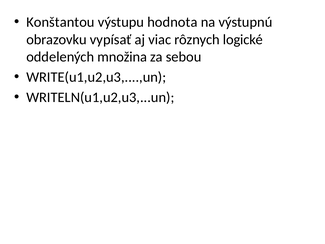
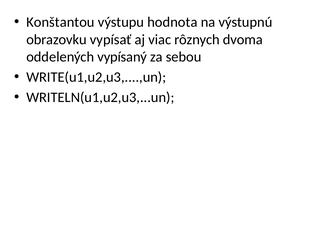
logické: logické -> dvoma
množina: množina -> vypísaný
